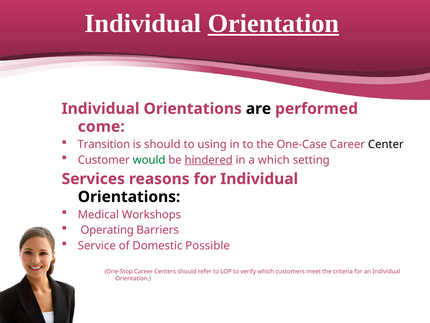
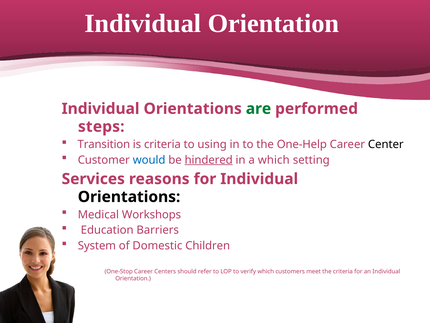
Orientation at (273, 23) underline: present -> none
are colour: black -> green
come: come -> steps
is should: should -> criteria
One-Case: One-Case -> One-Help
would colour: green -> blue
Operating: Operating -> Education
Service: Service -> System
Possible: Possible -> Children
